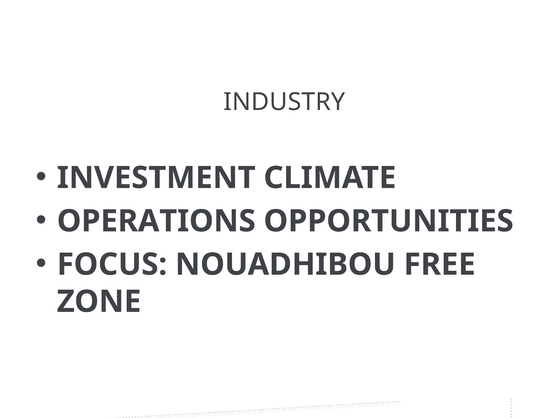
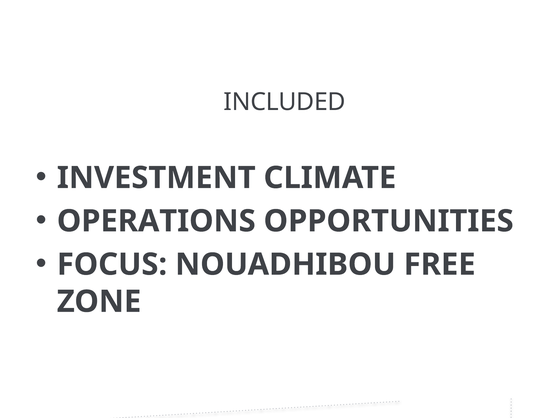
INDUSTRY: INDUSTRY -> INCLUDED
